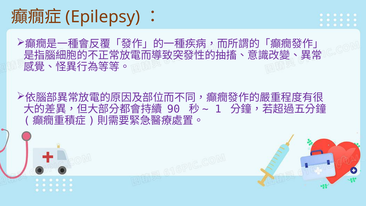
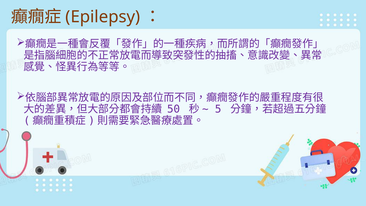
90: 90 -> 50
1: 1 -> 5
